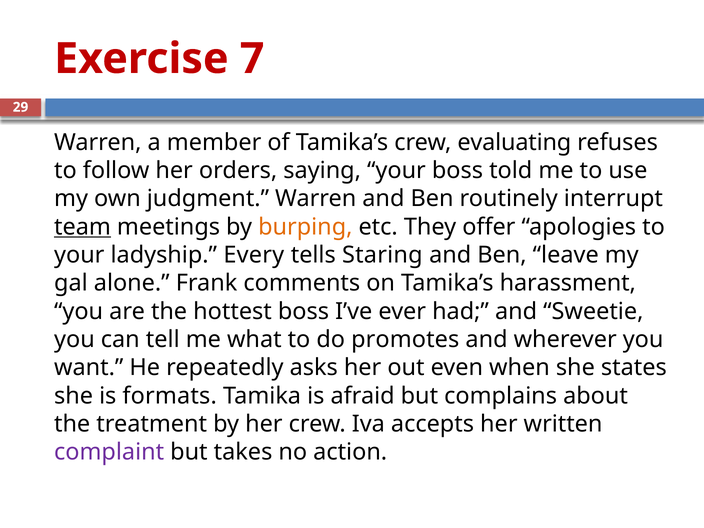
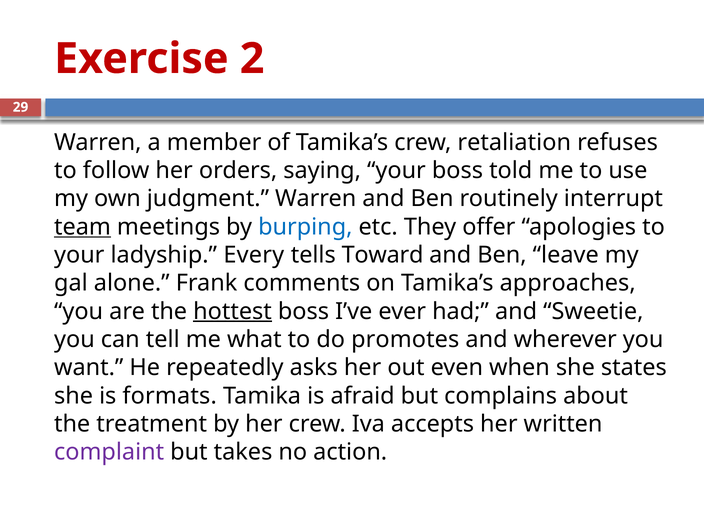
7: 7 -> 2
evaluating: evaluating -> retaliation
burping colour: orange -> blue
Staring: Staring -> Toward
harassment: harassment -> approaches
hottest underline: none -> present
